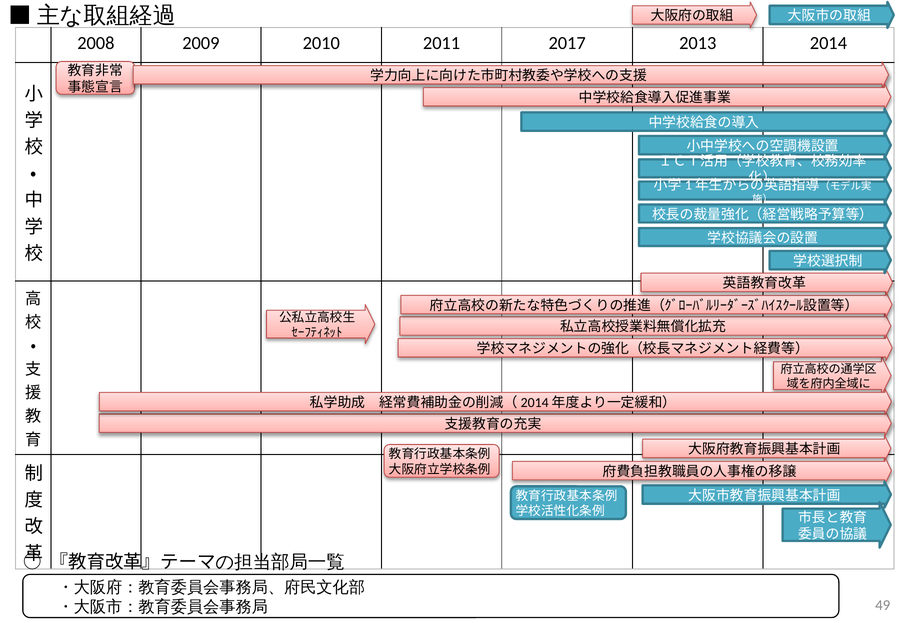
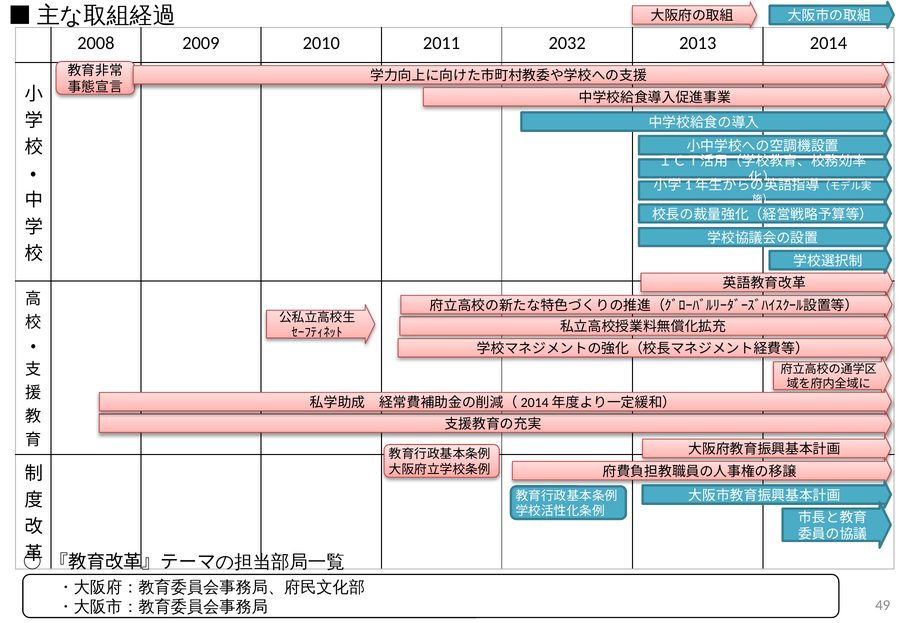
2017: 2017 -> 2032
